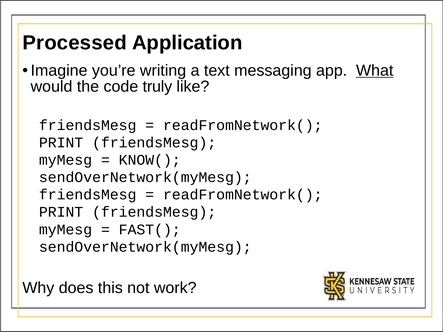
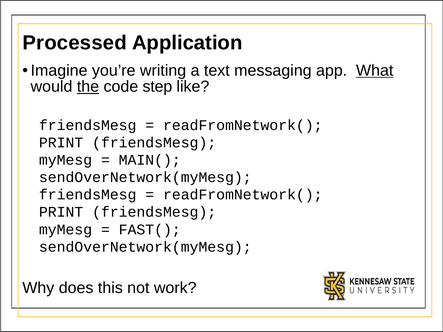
the underline: none -> present
truly: truly -> step
KNOW(: KNOW( -> MAIN(
